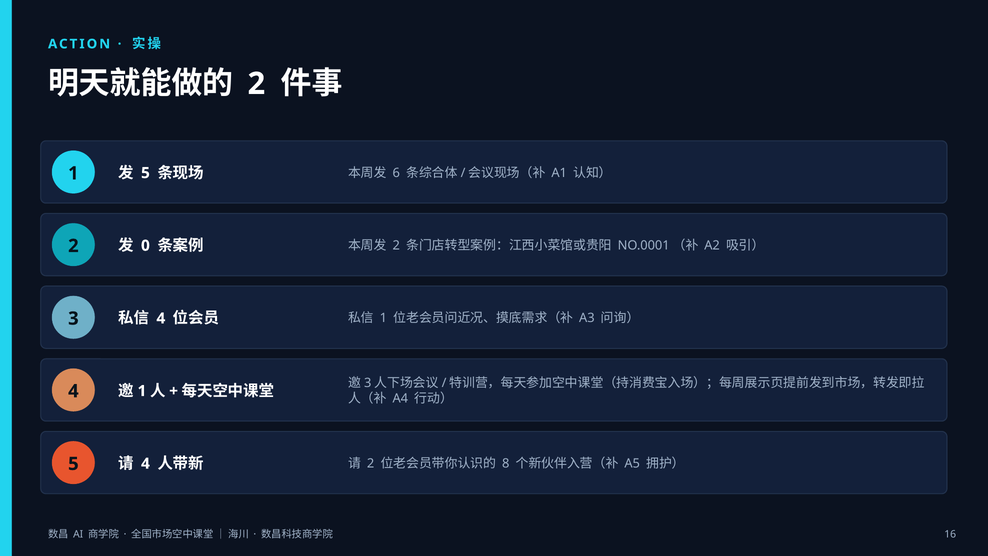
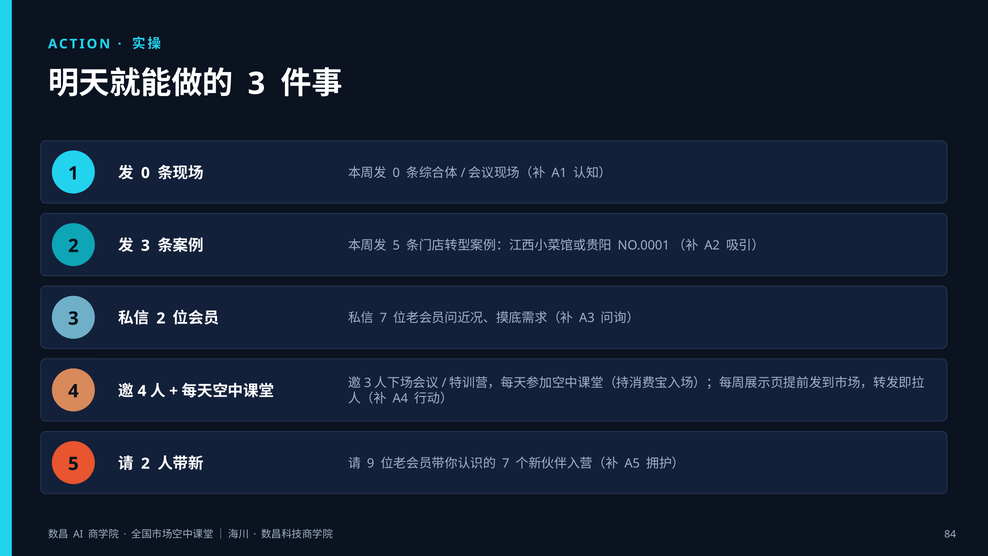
2 at (256, 84): 2 -> 3
5 at (145, 173): 5 -> 0
6 at (396, 173): 6 -> 0
0 at (145, 246): 0 -> 3
2 at (396, 245): 2 -> 5
4 at (161, 318): 4 -> 2
1 at (383, 318): 1 -> 7
1 at (142, 391): 1 -> 4
4 at (145, 463): 4 -> 2
2 at (371, 463): 2 -> 9
8 at (506, 463): 8 -> 7
16: 16 -> 84
